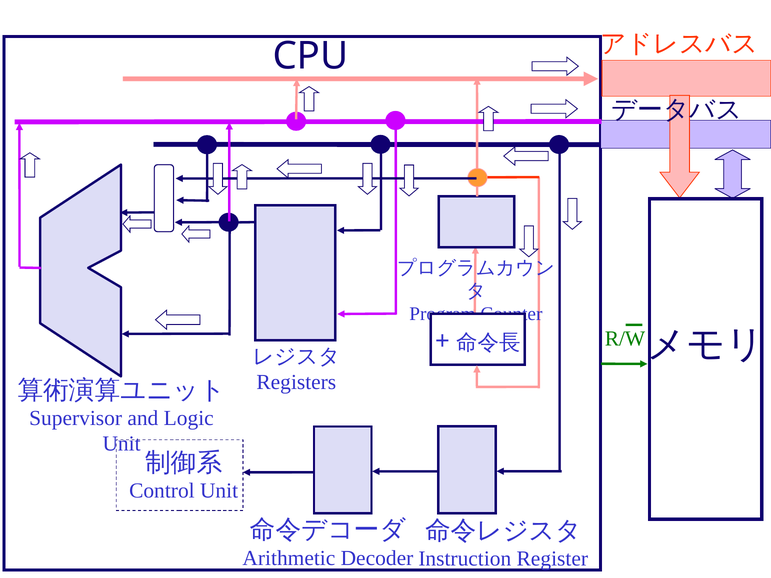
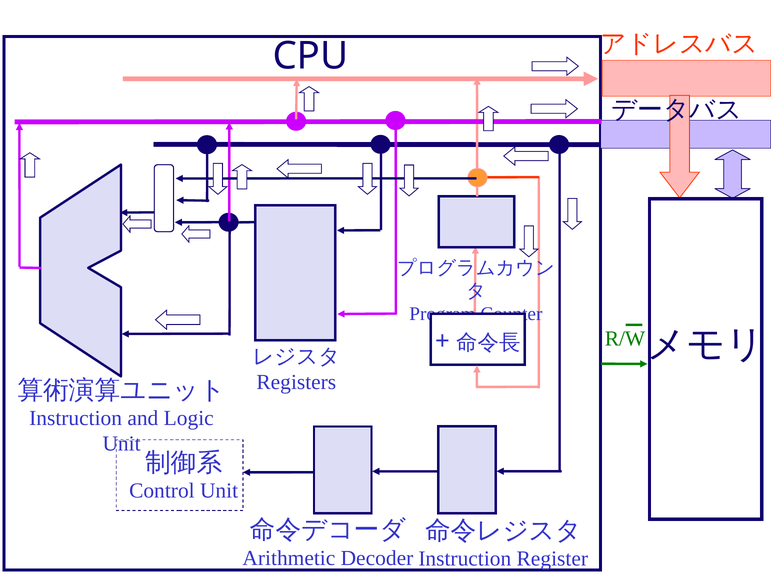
Supervisor at (76, 418): Supervisor -> Instruction
